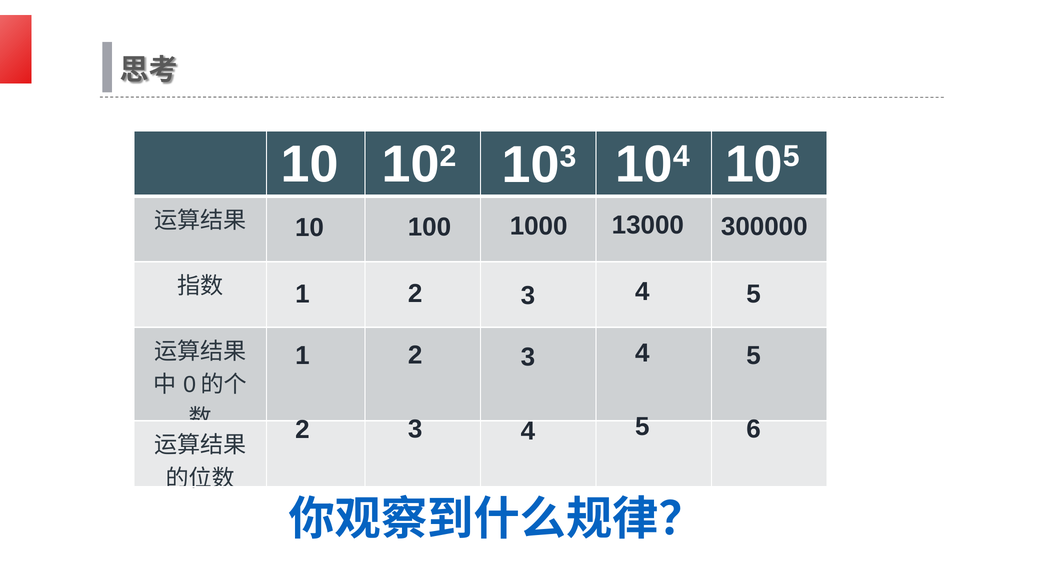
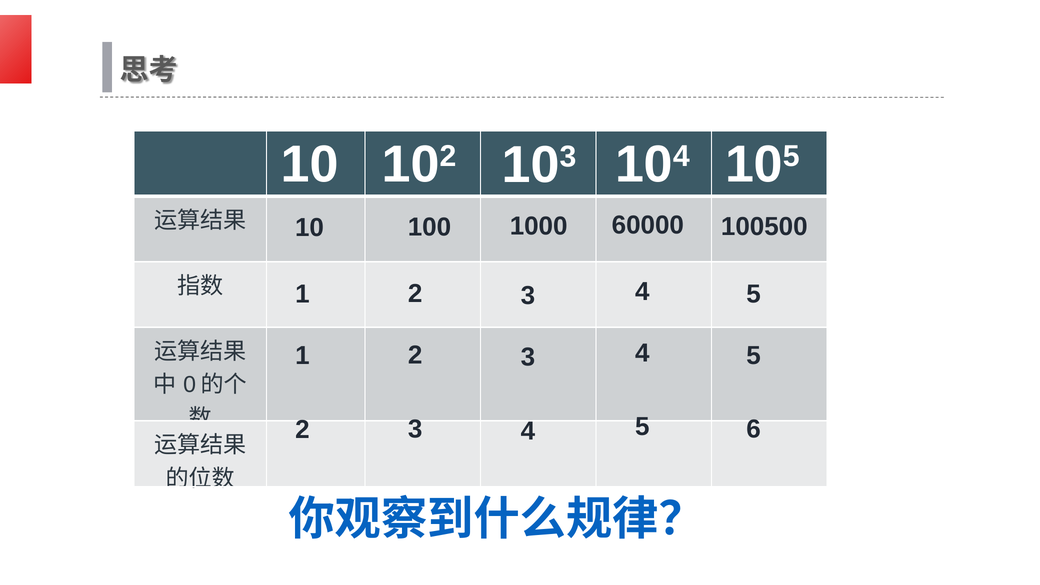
13000: 13000 -> 60000
300000: 300000 -> 100500
